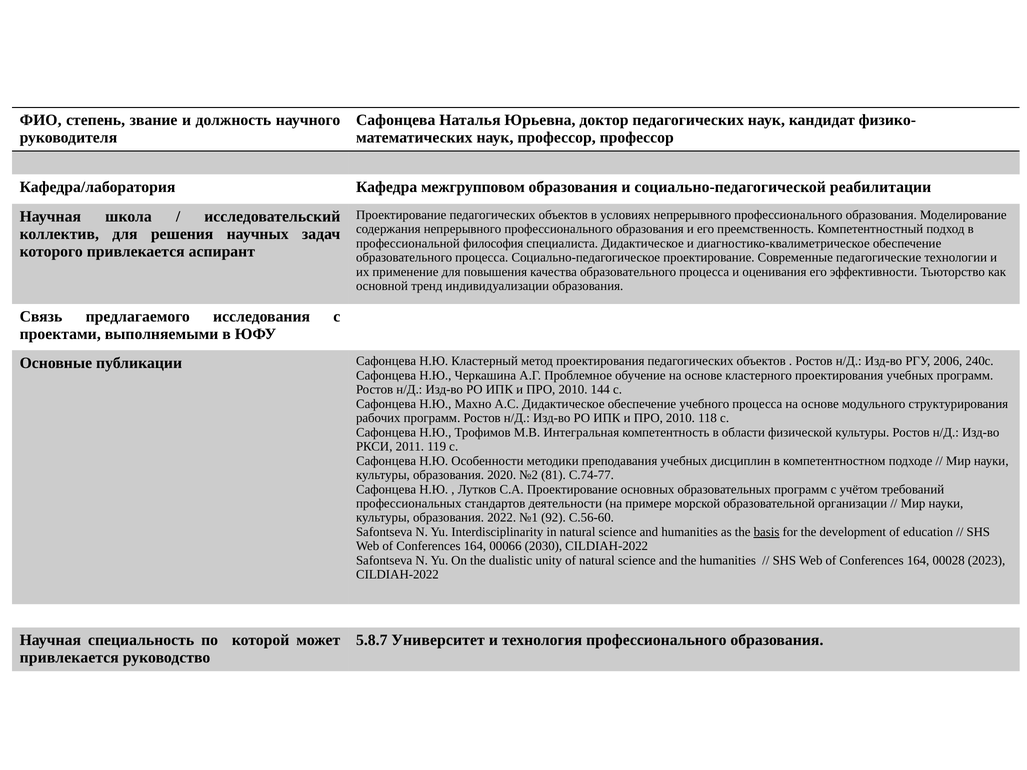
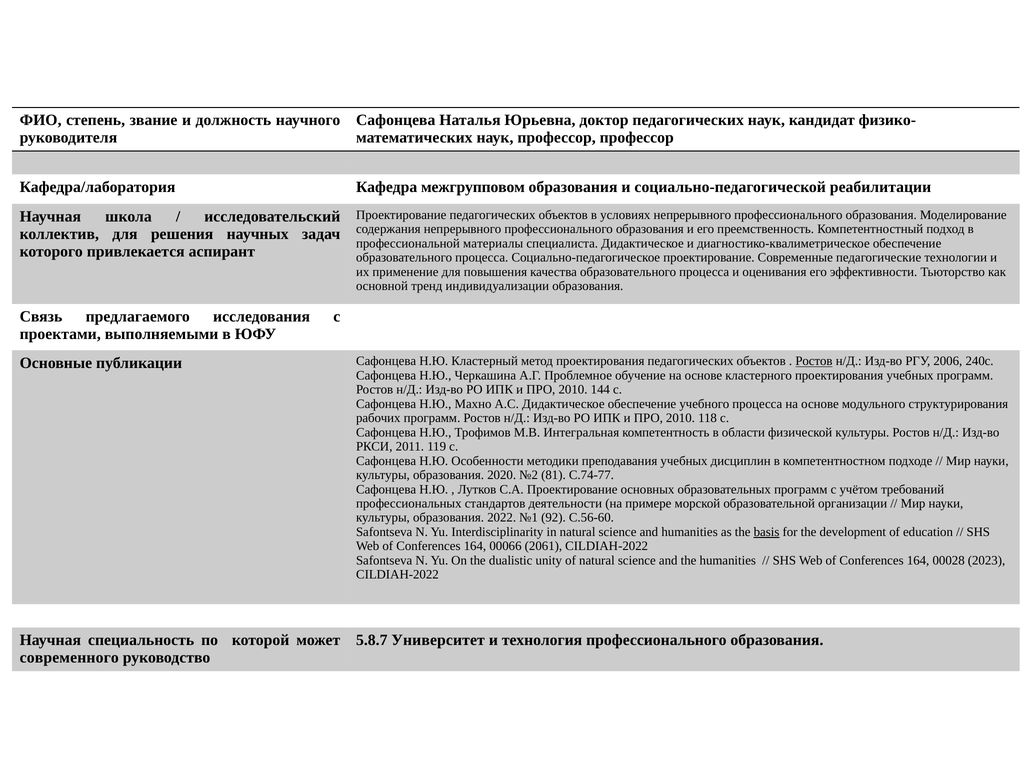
философия: философия -> материалы
Ростов at (814, 361) underline: none -> present
2030: 2030 -> 2061
привлекается at (69, 658): привлекается -> современного
